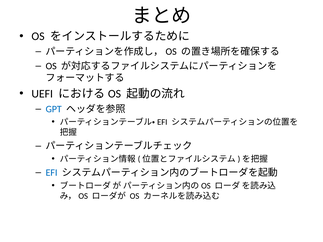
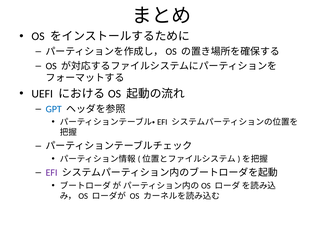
EFI colour: blue -> purple
